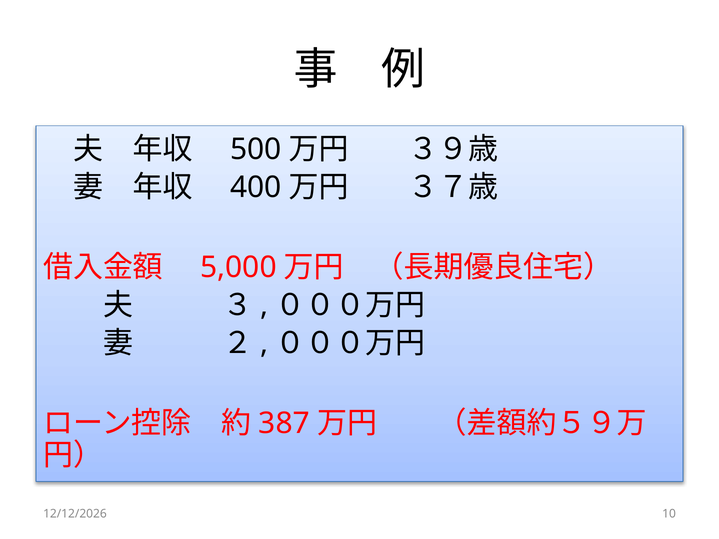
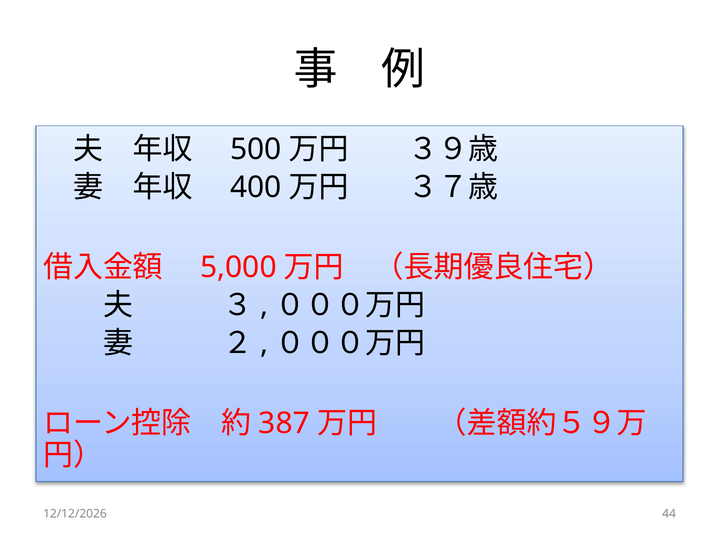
10: 10 -> 44
